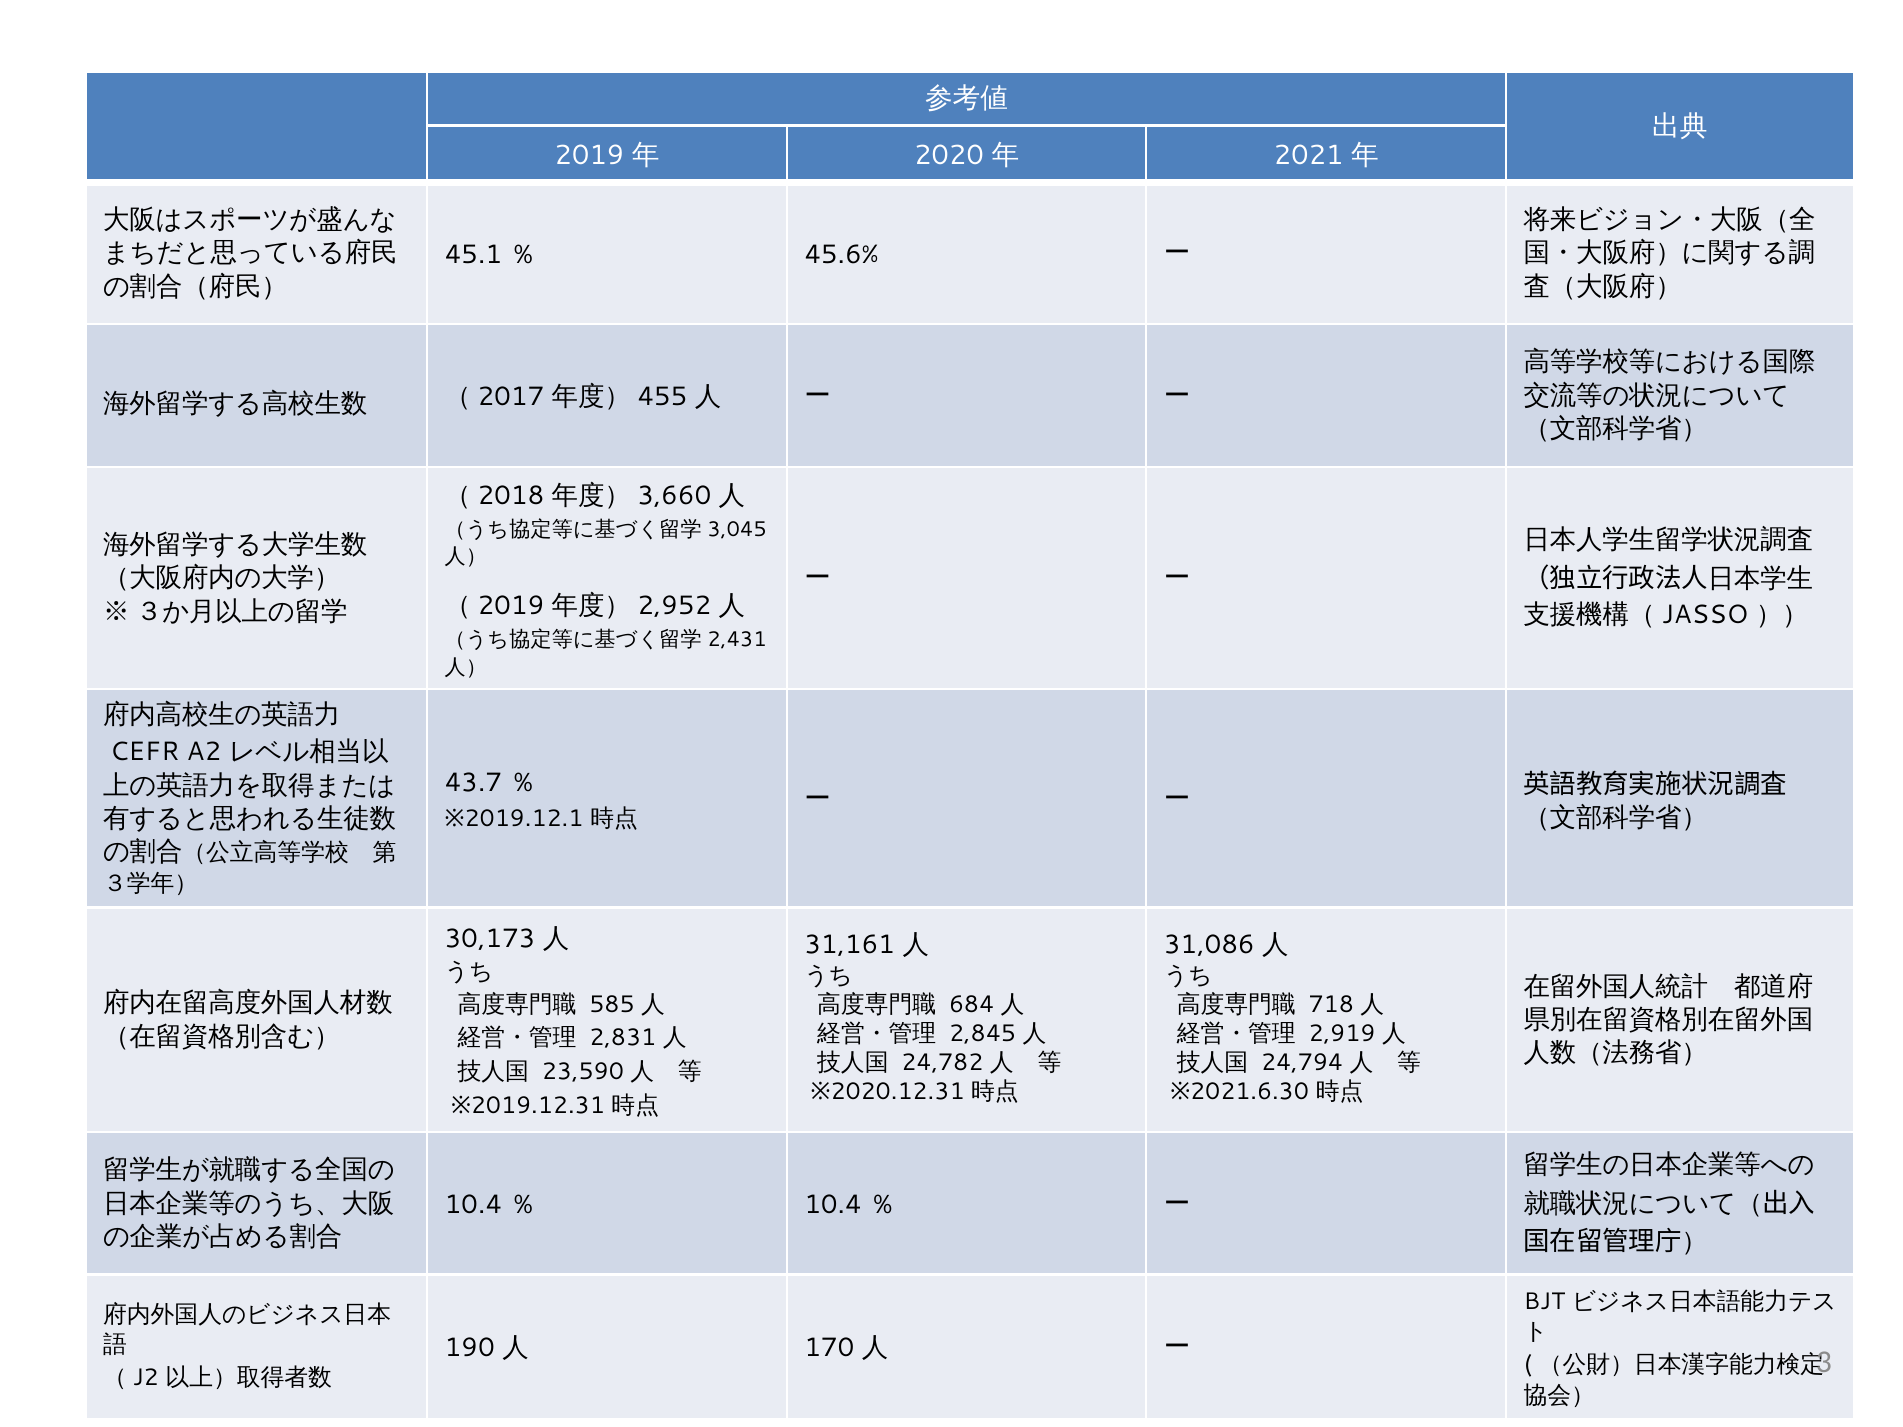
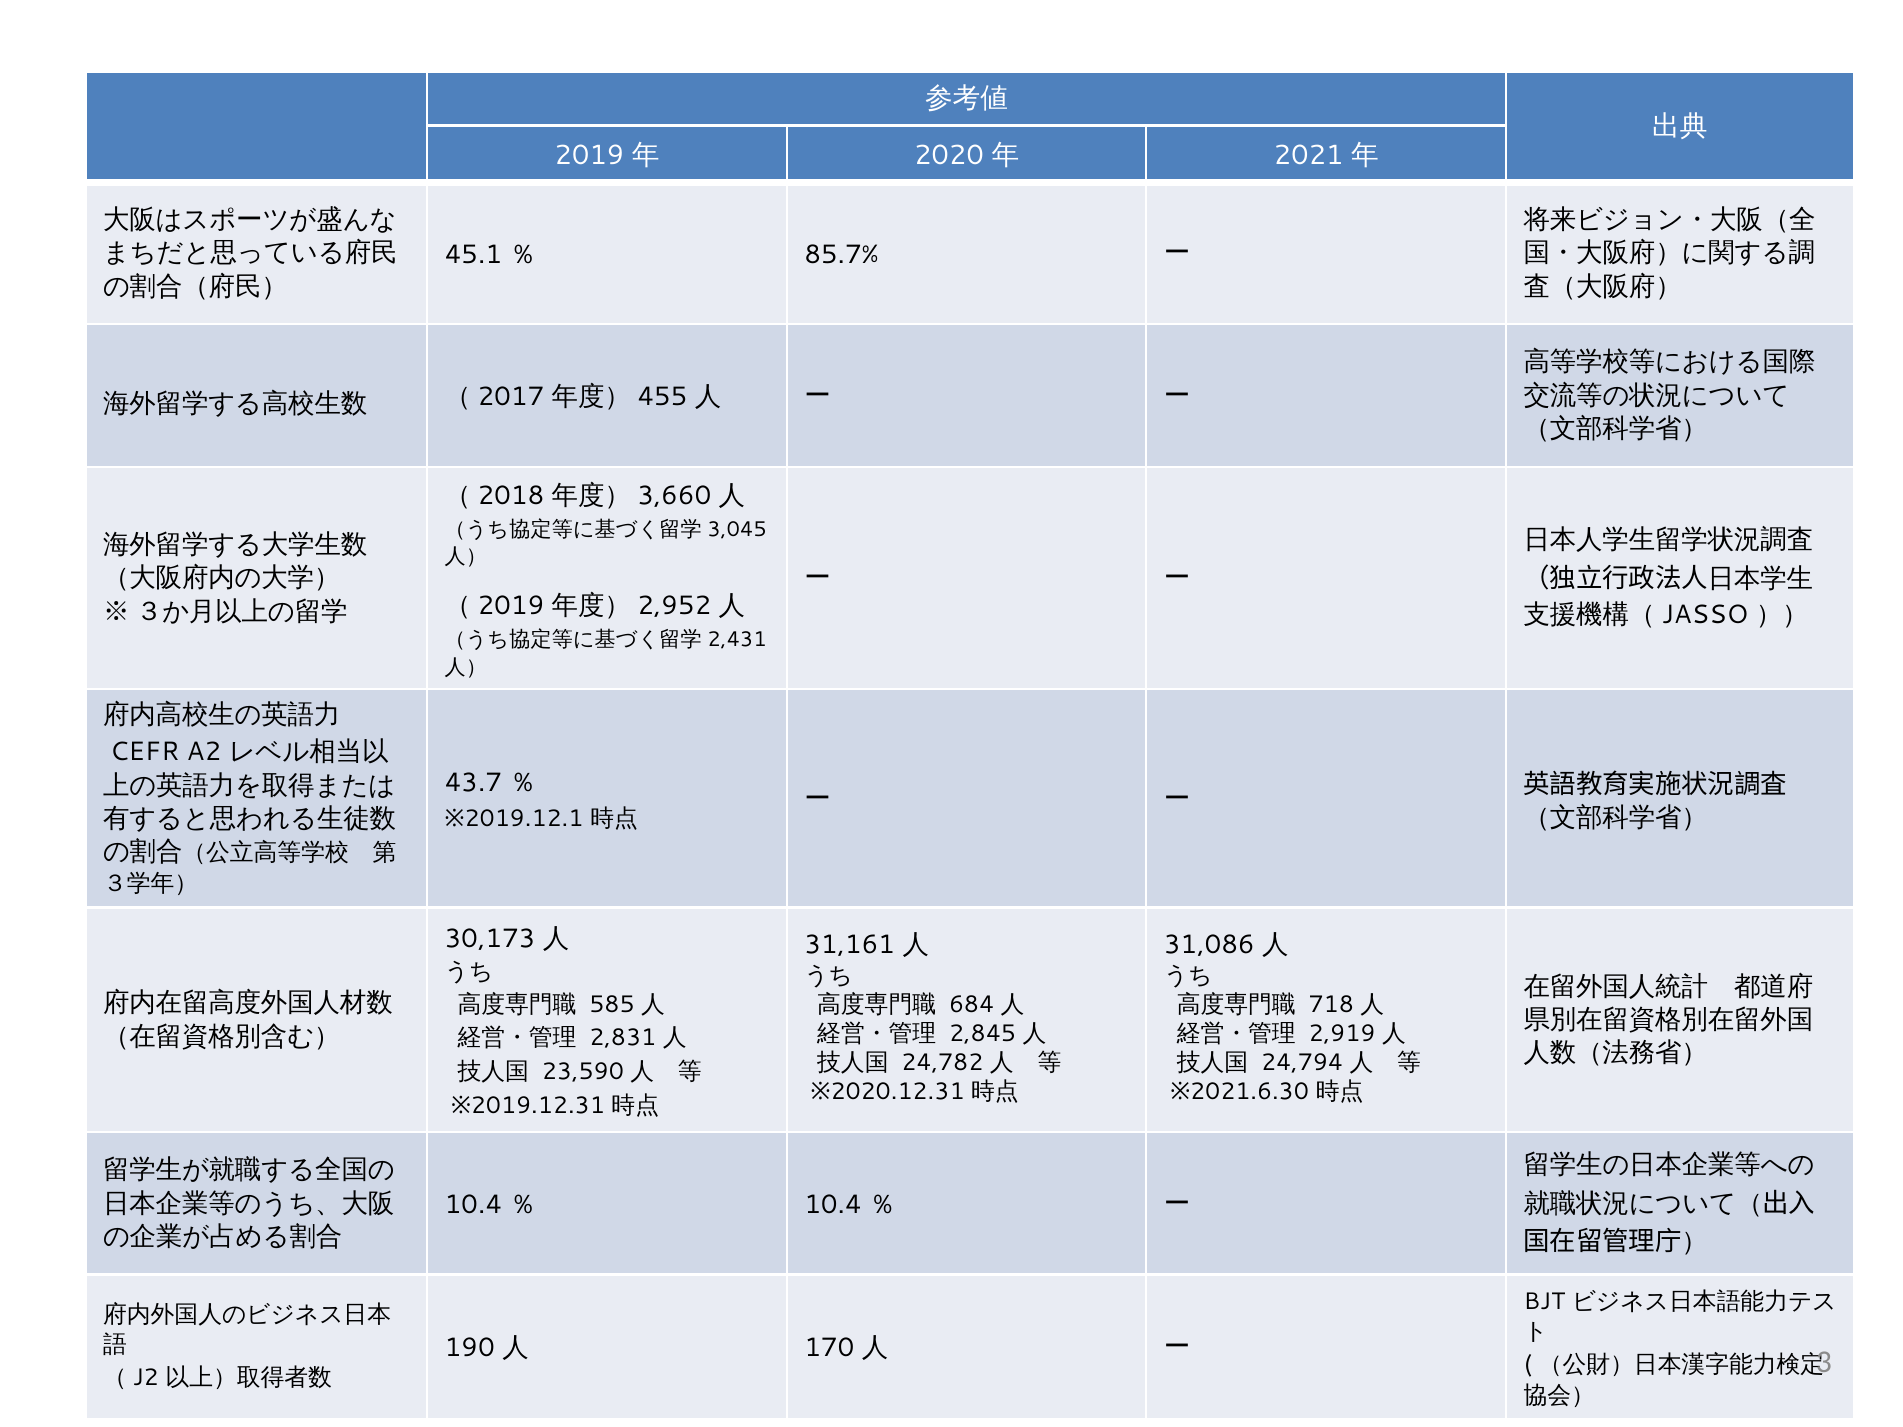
45.6%: 45.6% -> 85.7%
